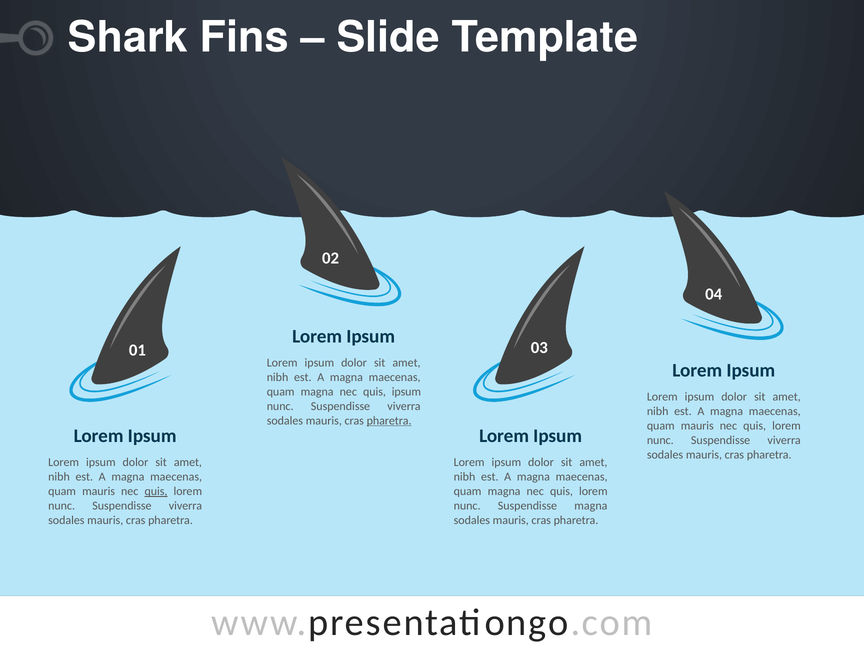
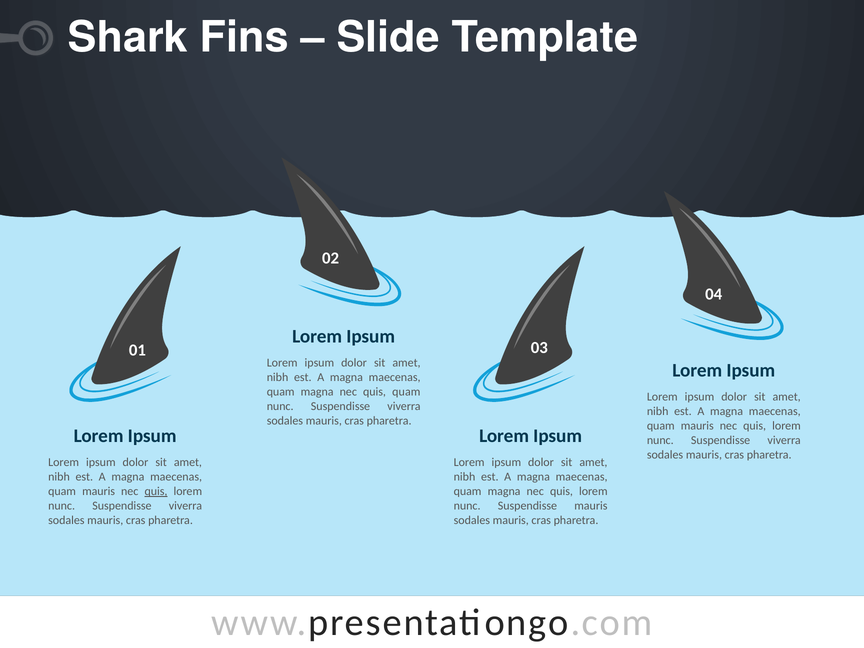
quis ipsum: ipsum -> quam
pharetra at (389, 421) underline: present -> none
Suspendisse magna: magna -> mauris
